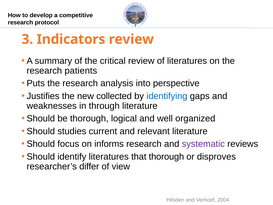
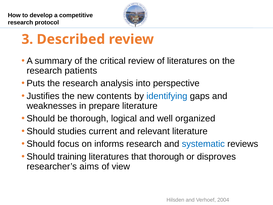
Indicators: Indicators -> Described
collected: collected -> contents
through: through -> prepare
systematic colour: purple -> blue
identify: identify -> training
differ: differ -> aims
